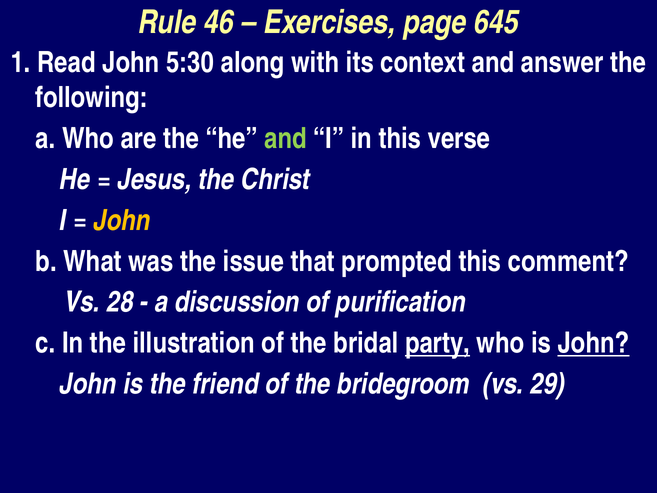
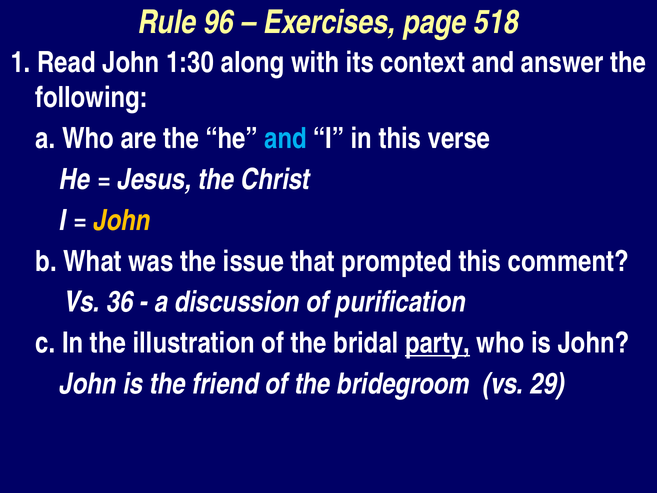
46: 46 -> 96
645: 645 -> 518
5:30: 5:30 -> 1:30
and at (286, 139) colour: light green -> light blue
28: 28 -> 36
John at (594, 343) underline: present -> none
